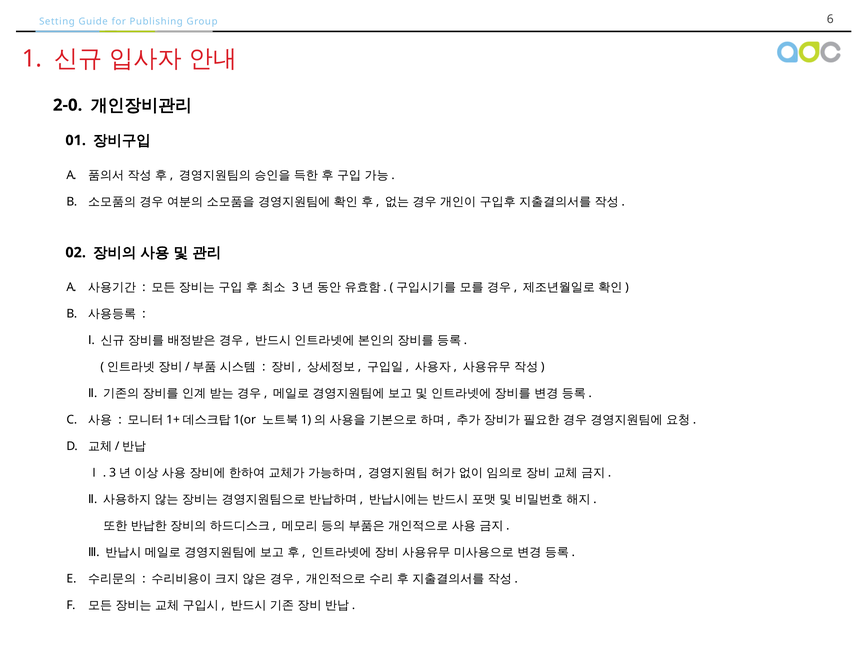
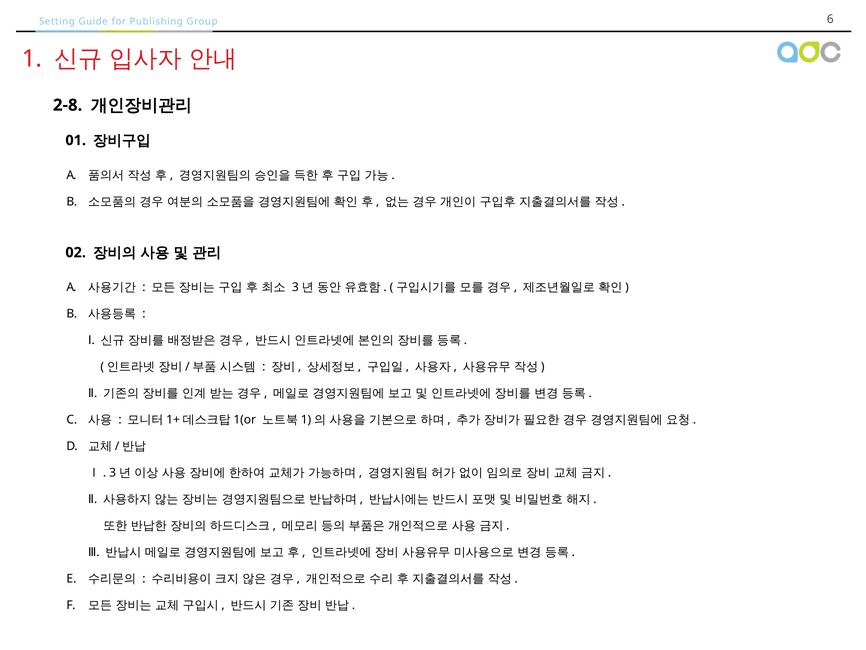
2-0: 2-0 -> 2-8
